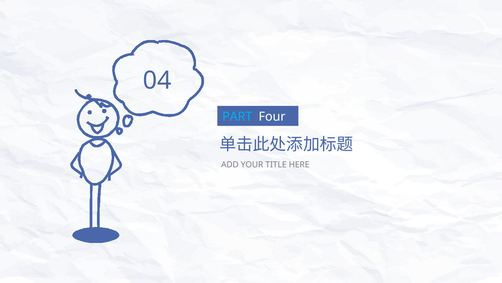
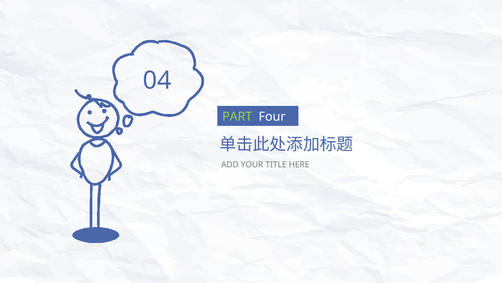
PART colour: light blue -> light green
